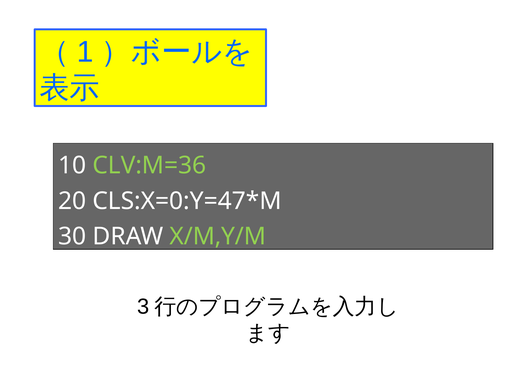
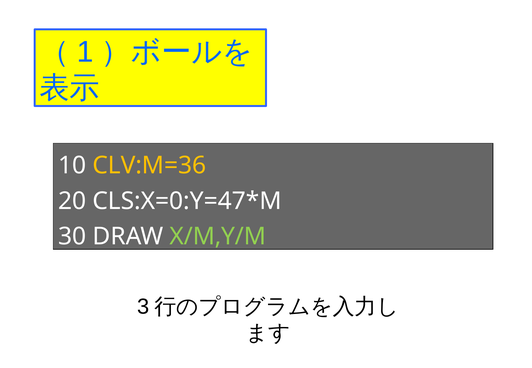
CLV:M=36 colour: light green -> yellow
